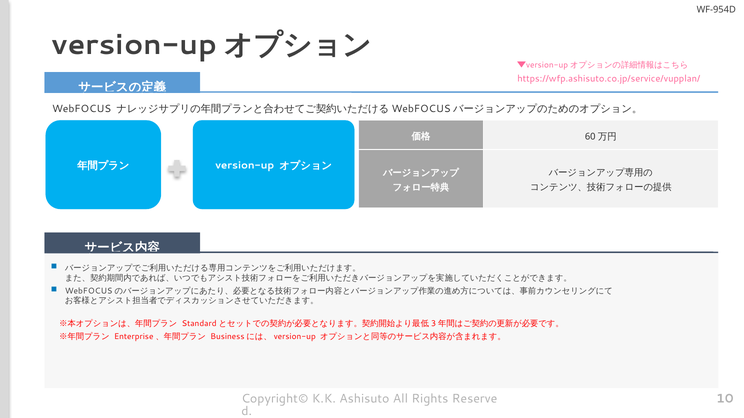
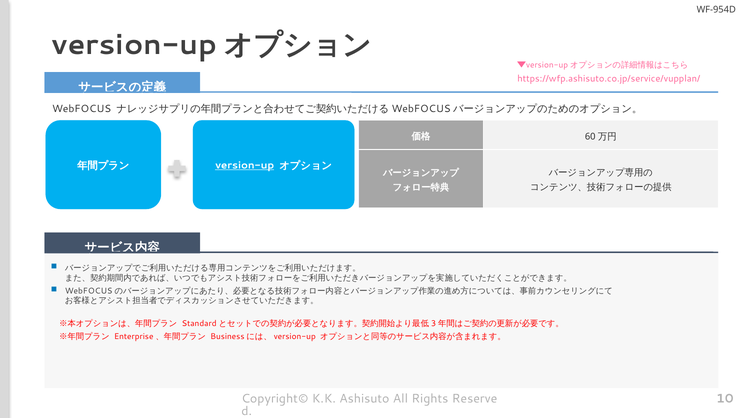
version-up underline: none -> present
